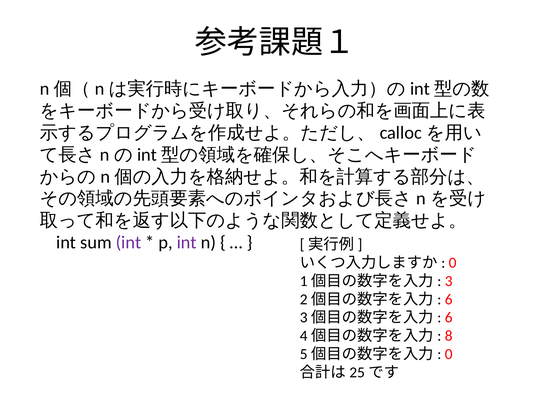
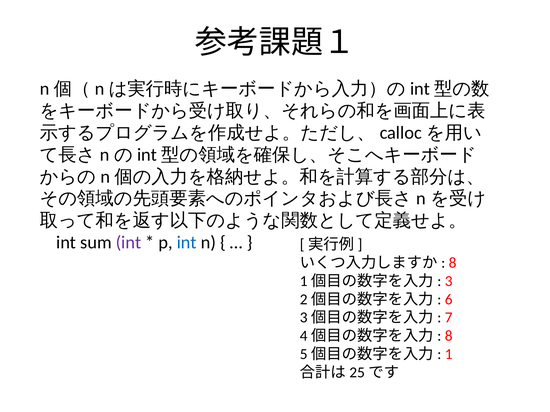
int at (187, 243) colour: purple -> blue
0 at (453, 263): 0 -> 8
6 at (449, 318): 6 -> 7
0 at (449, 355): 0 -> 1
